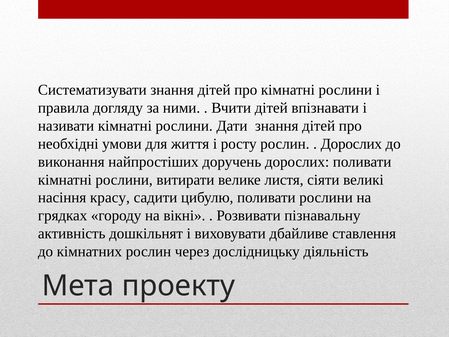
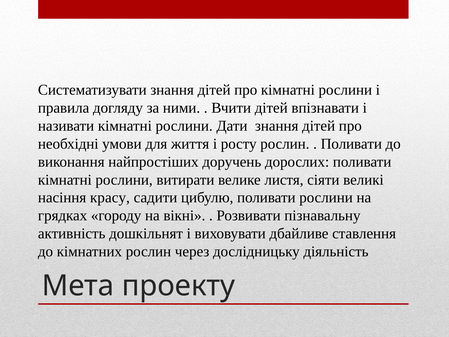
Дорослих at (351, 144): Дорослих -> Поливати
